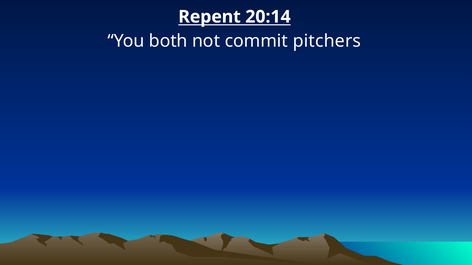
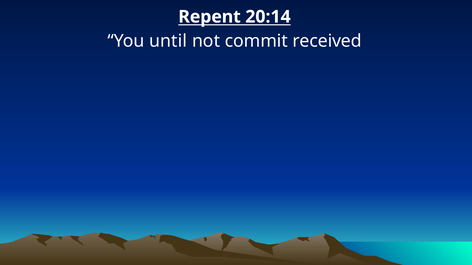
both: both -> until
pitchers: pitchers -> received
